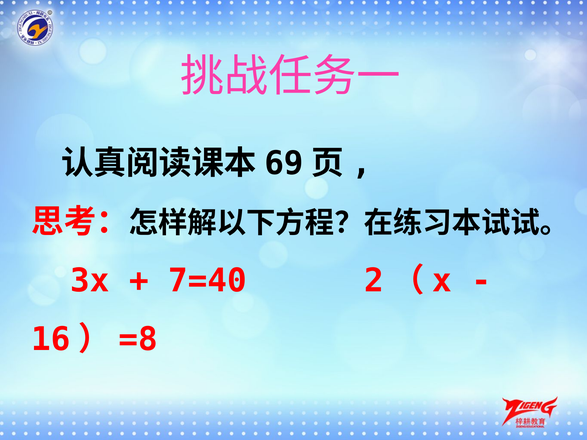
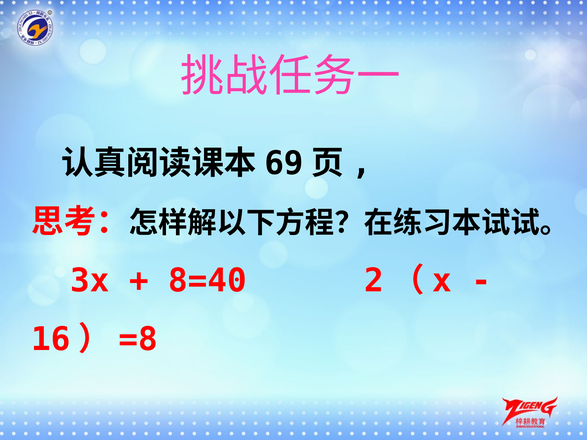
7=40: 7=40 -> 8=40
